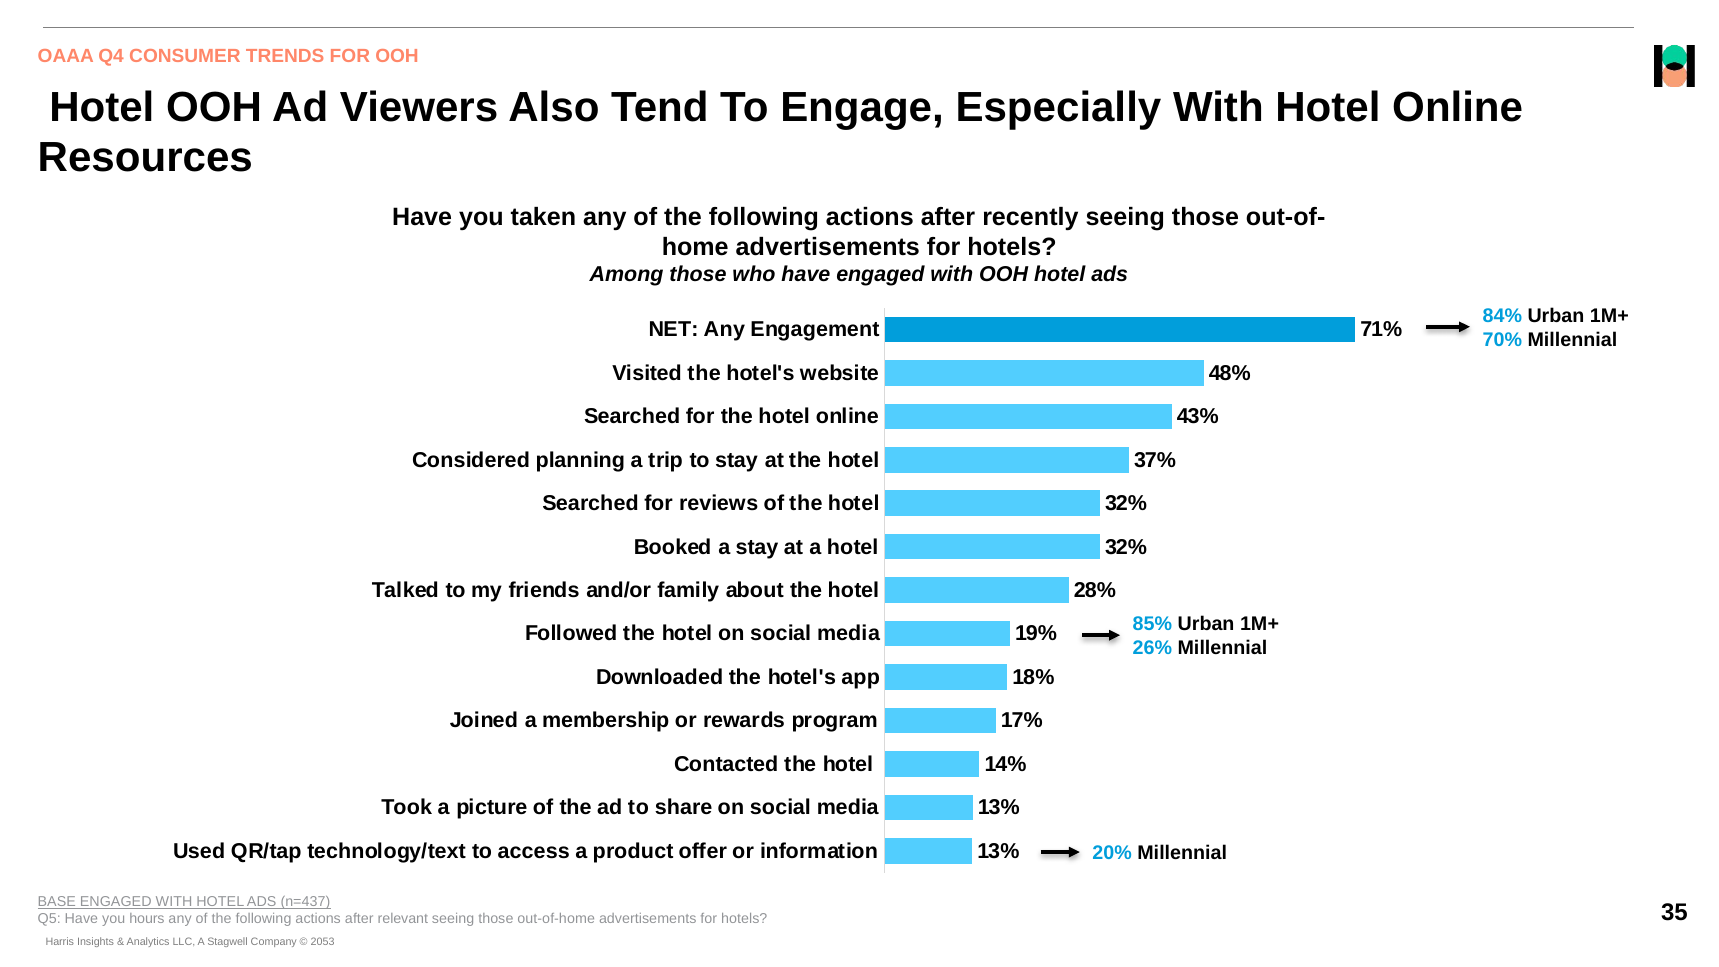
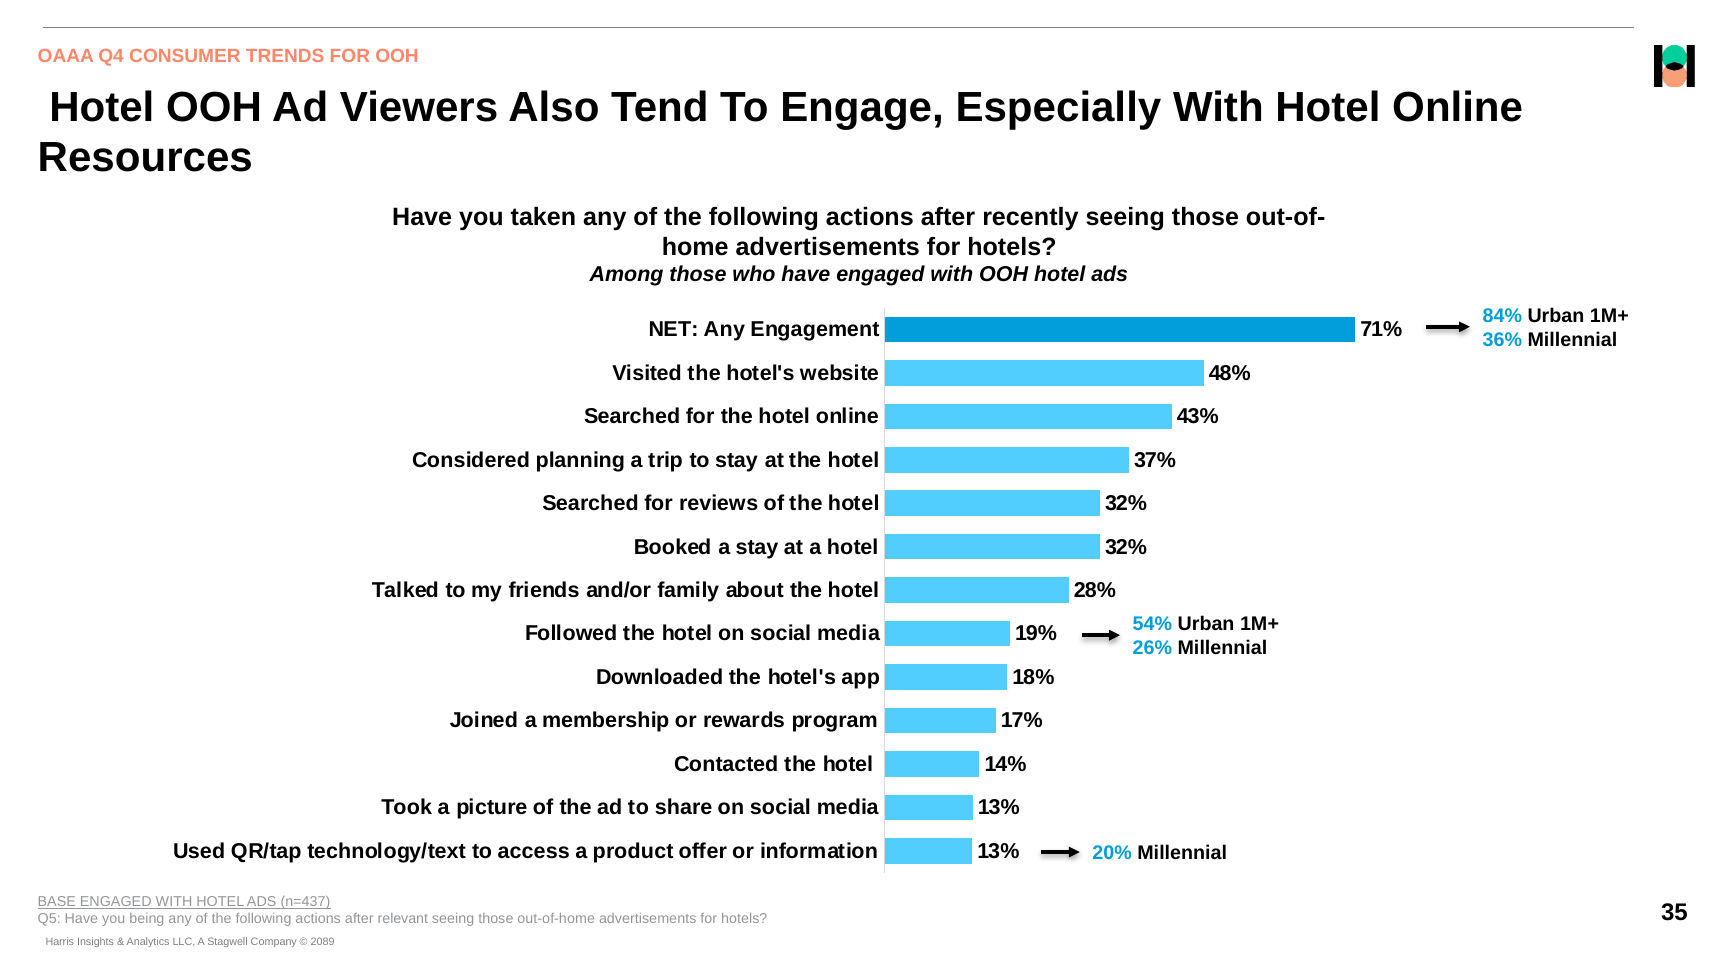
70%: 70% -> 36%
85%: 85% -> 54%
hours: hours -> being
2053: 2053 -> 2089
